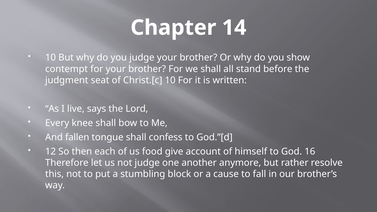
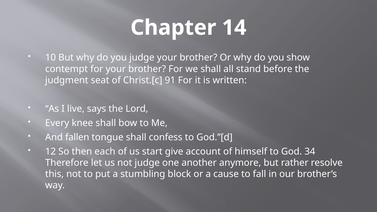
Christ.[c 10: 10 -> 91
food: food -> start
16: 16 -> 34
